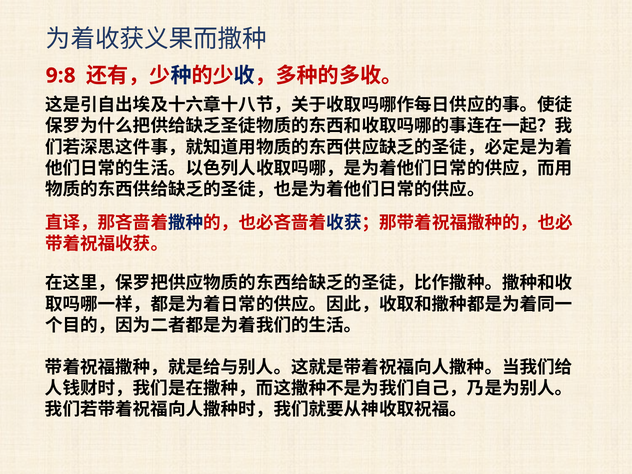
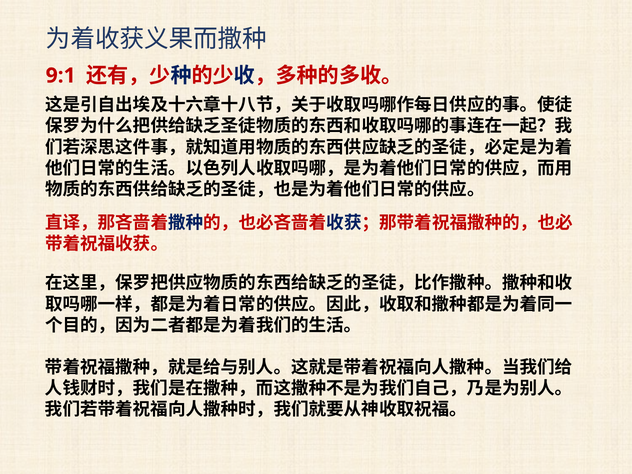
9:8: 9:8 -> 9:1
